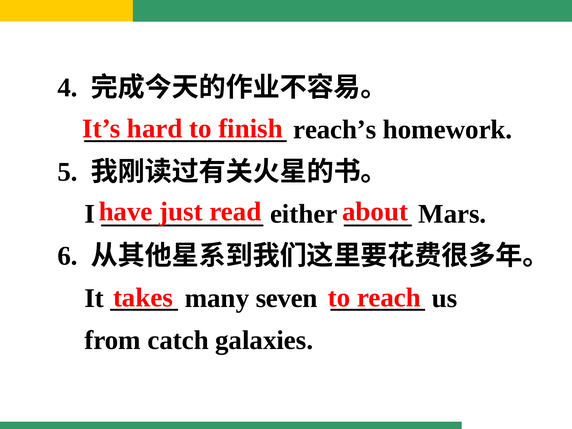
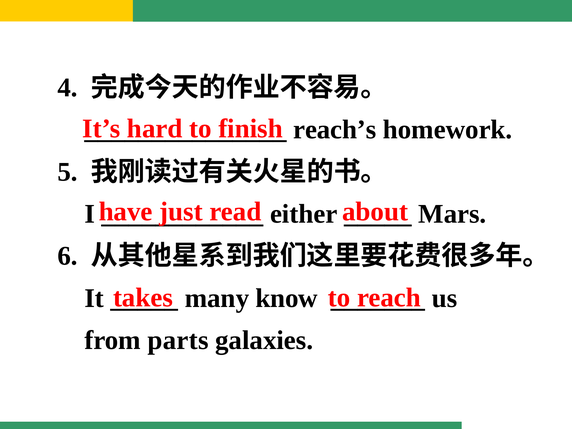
seven: seven -> know
catch: catch -> parts
